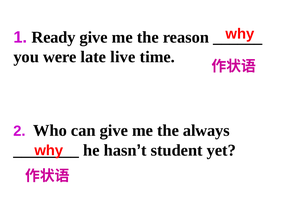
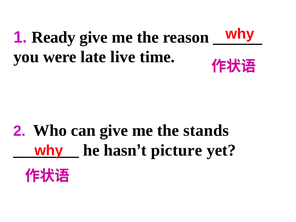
always: always -> stands
student: student -> picture
